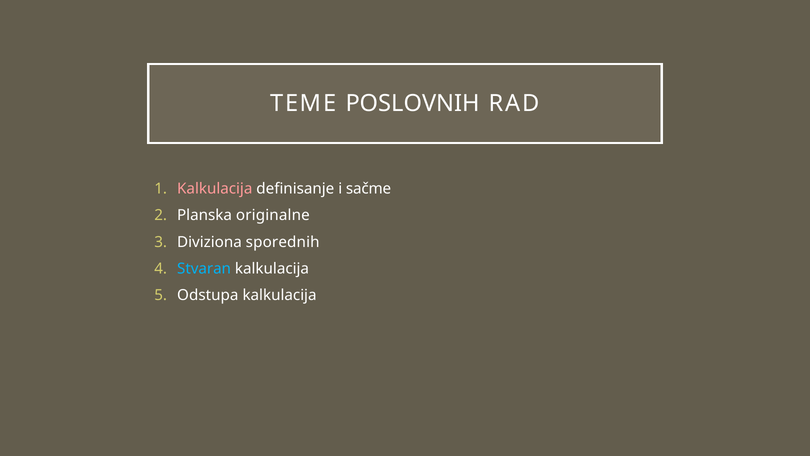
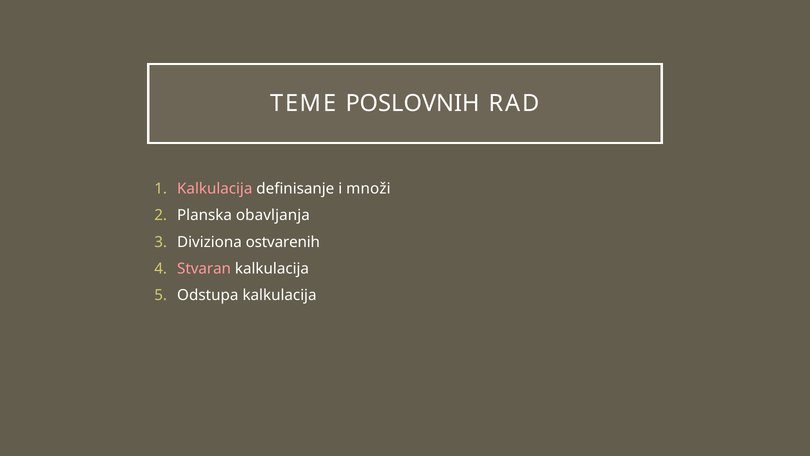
sačme: sačme -> množi
originalne: originalne -> obavljanja
sporednih: sporednih -> ostvarenih
Stvaran colour: light blue -> pink
